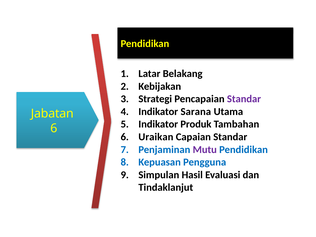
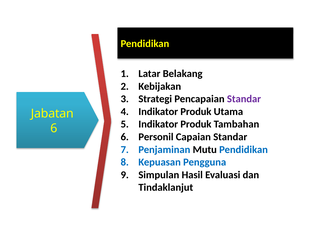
Sarana at (196, 112): Sarana -> Produk
Uraikan: Uraikan -> Personil
Mutu colour: purple -> black
